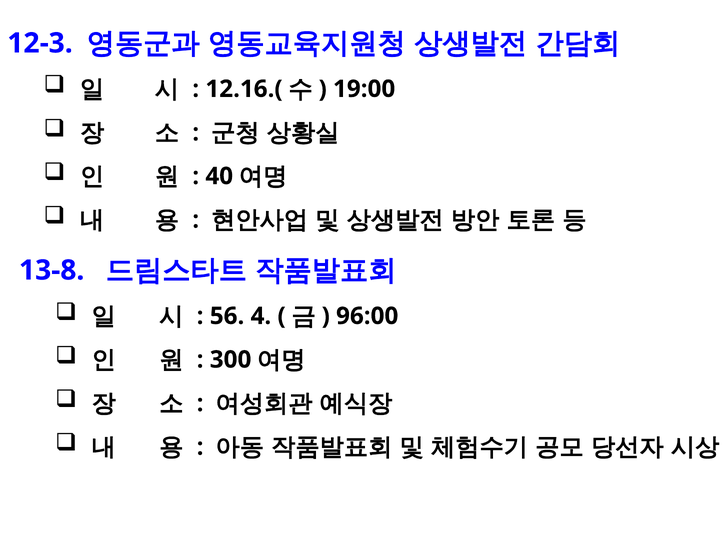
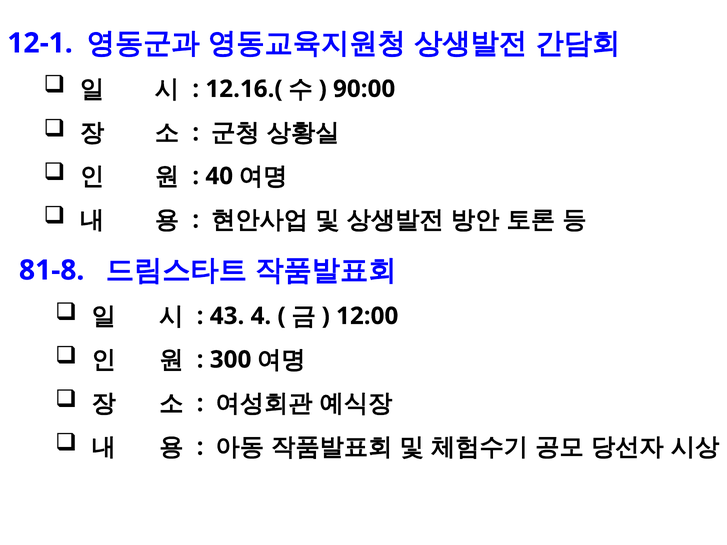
12-3: 12-3 -> 12-1
19:00: 19:00 -> 90:00
13-8: 13-8 -> 81-8
56: 56 -> 43
96:00: 96:00 -> 12:00
